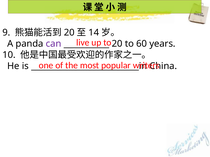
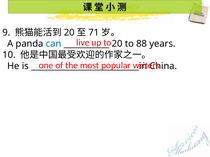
14: 14 -> 71
can colour: purple -> blue
60: 60 -> 88
